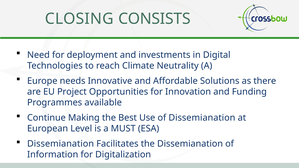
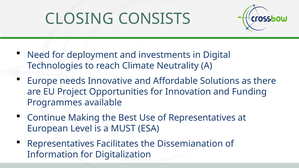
of Dissemianation: Dissemianation -> Representatives
Dissemianation at (61, 144): Dissemianation -> Representatives
